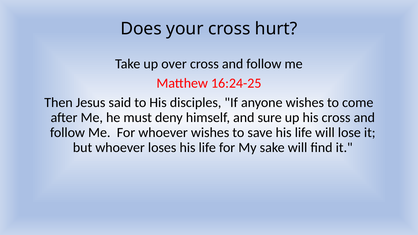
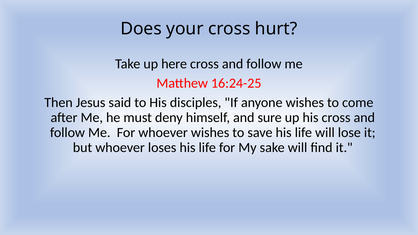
over: over -> here
